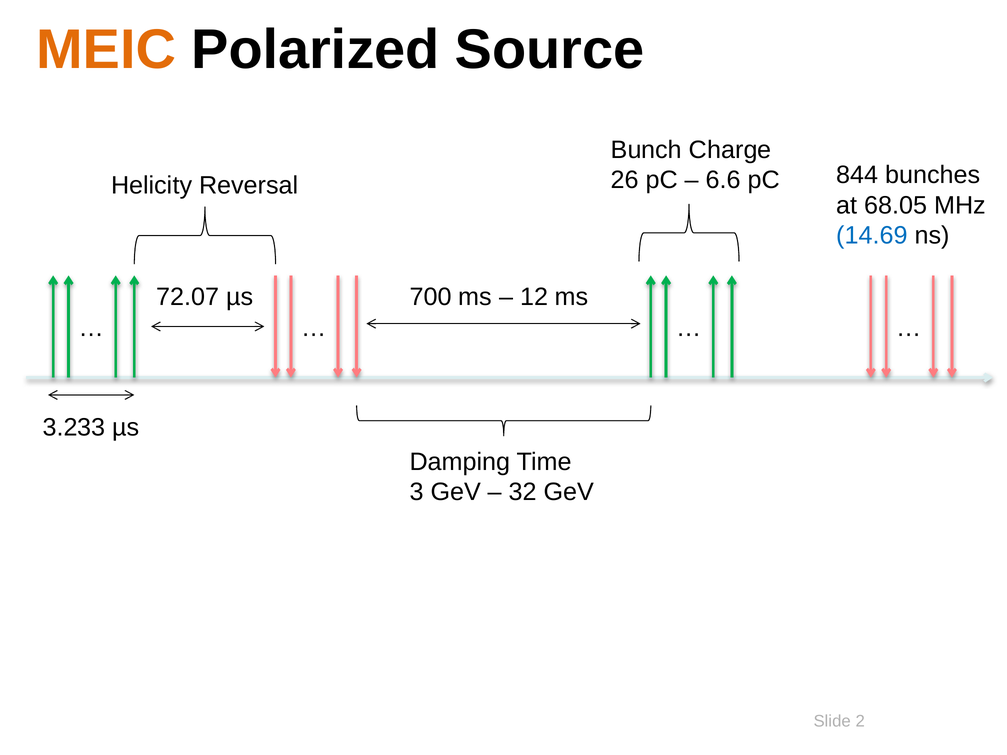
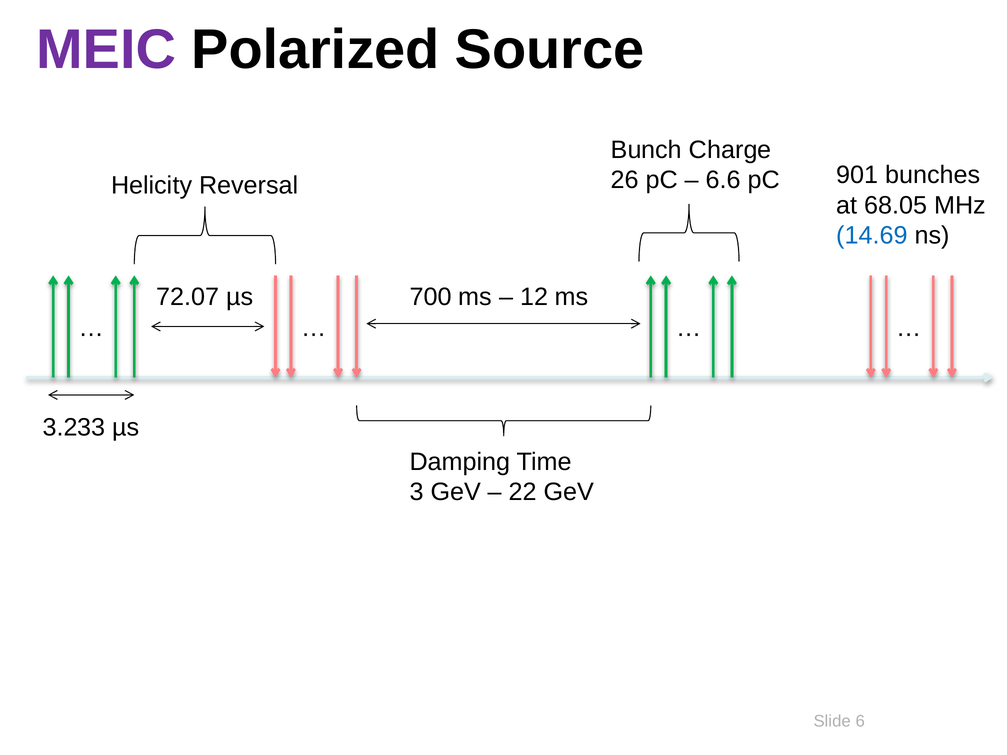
MEIC colour: orange -> purple
844: 844 -> 901
32: 32 -> 22
2: 2 -> 6
